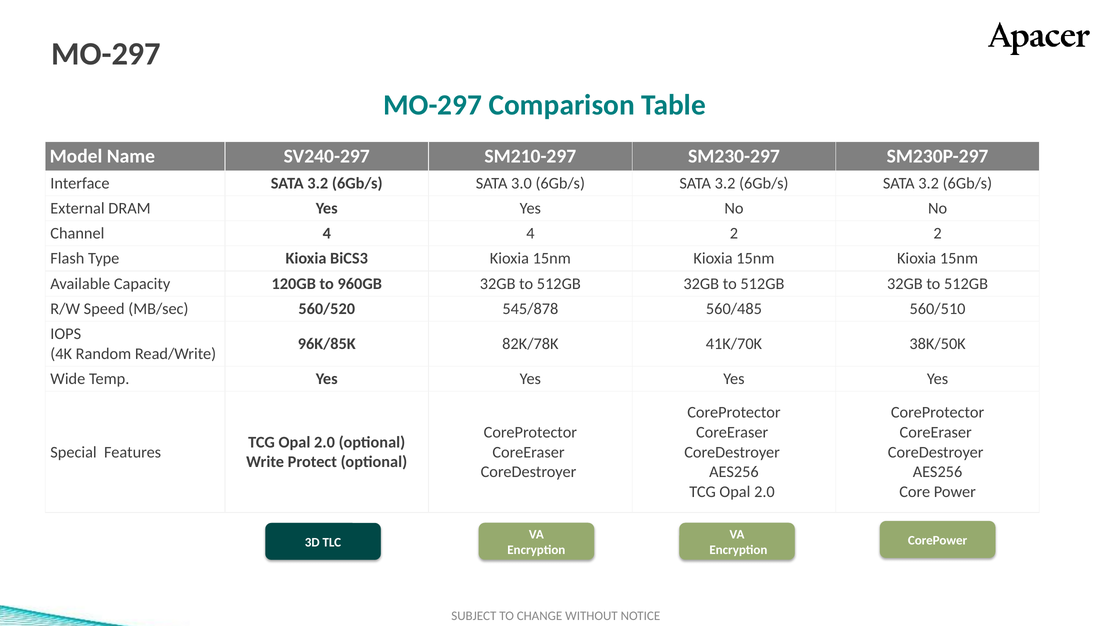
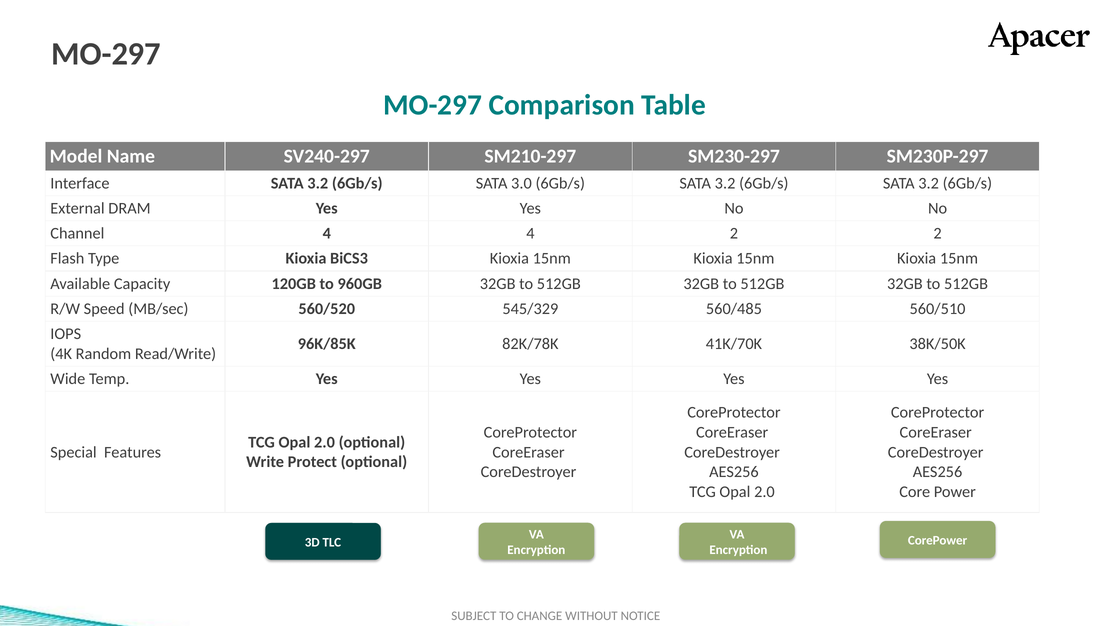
545/878: 545/878 -> 545/329
